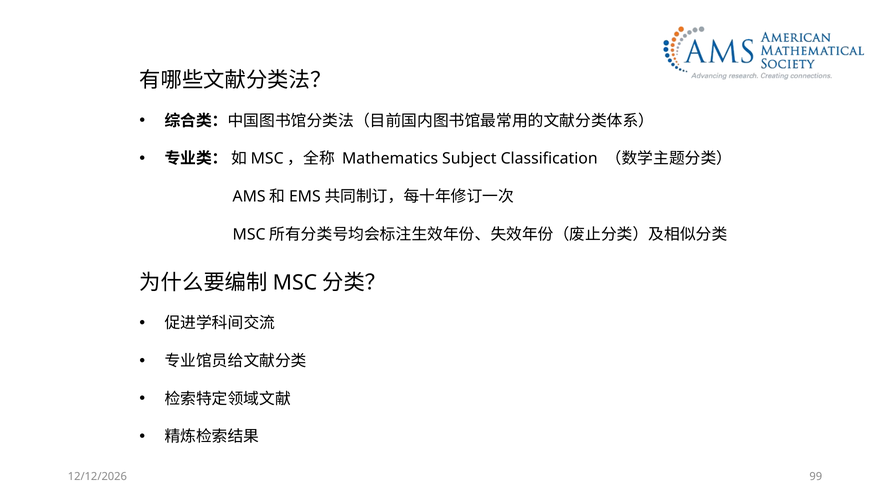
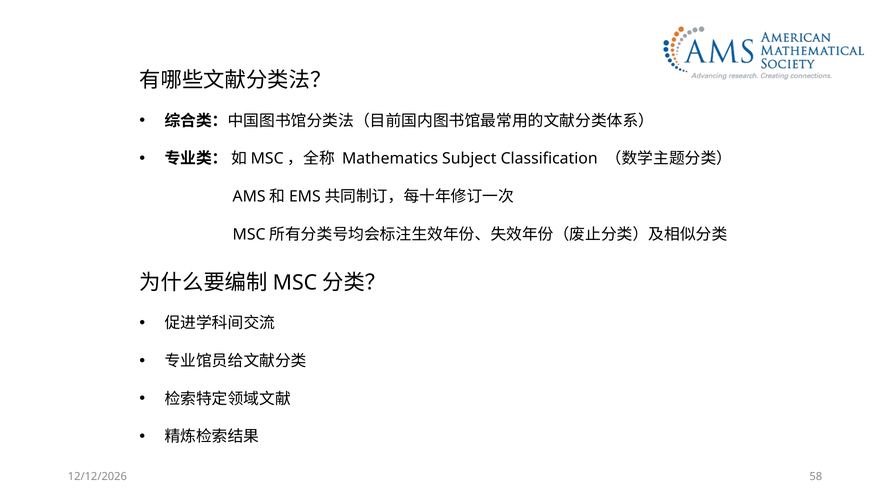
99: 99 -> 58
